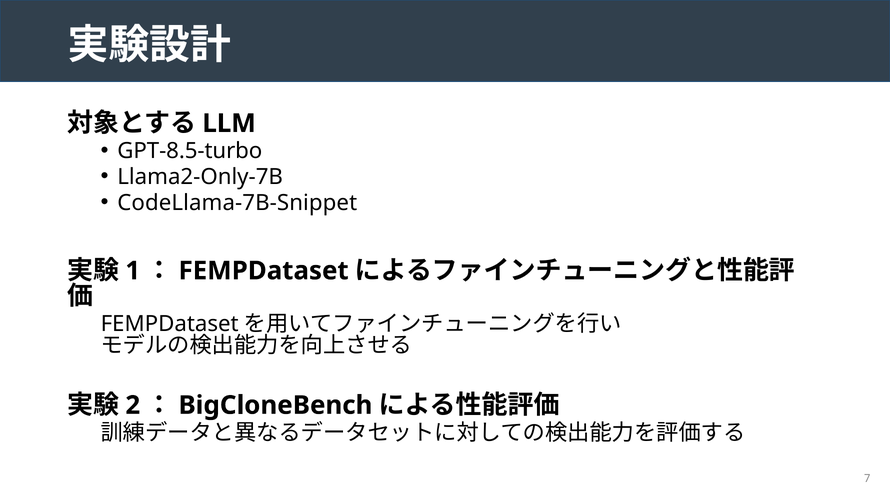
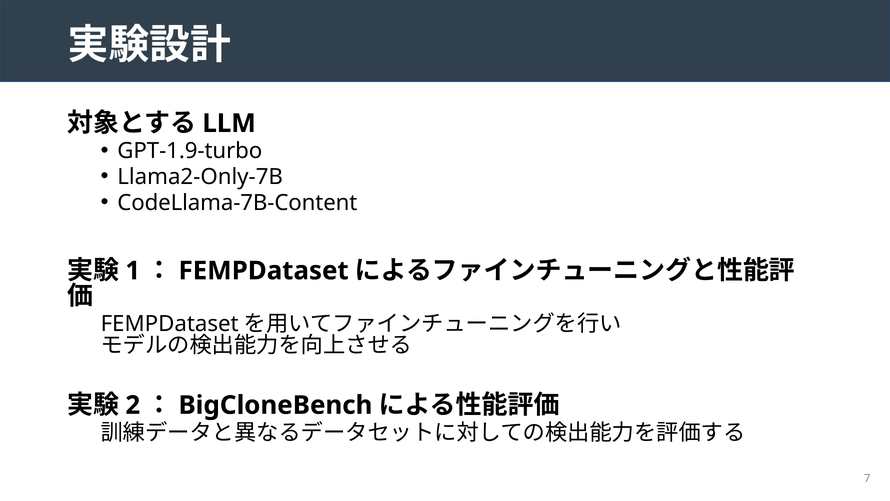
GPT-8.5-turbo: GPT-8.5-turbo -> GPT-1.9-turbo
CodeLlama-7B-Snippet: CodeLlama-7B-Snippet -> CodeLlama-7B-Content
